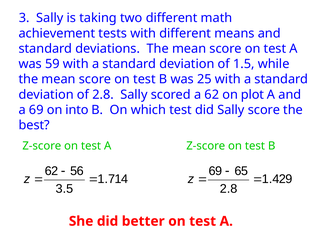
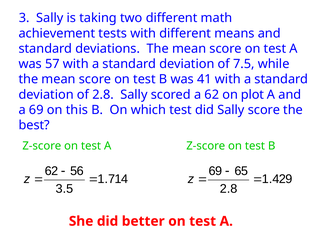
59: 59 -> 57
1.5: 1.5 -> 7.5
25: 25 -> 41
into: into -> this
